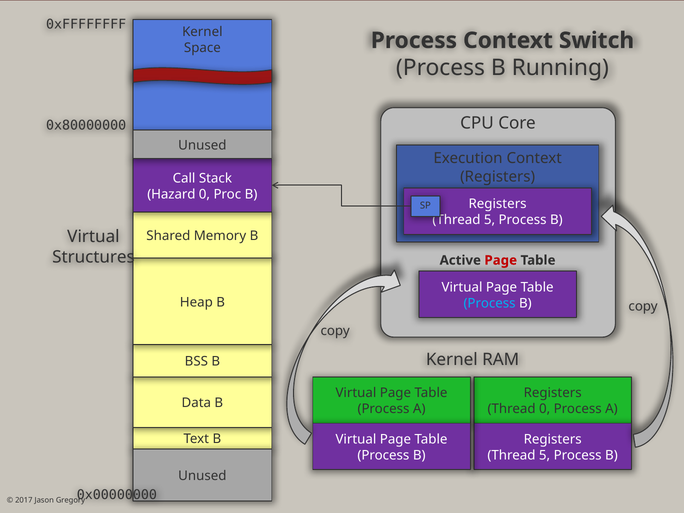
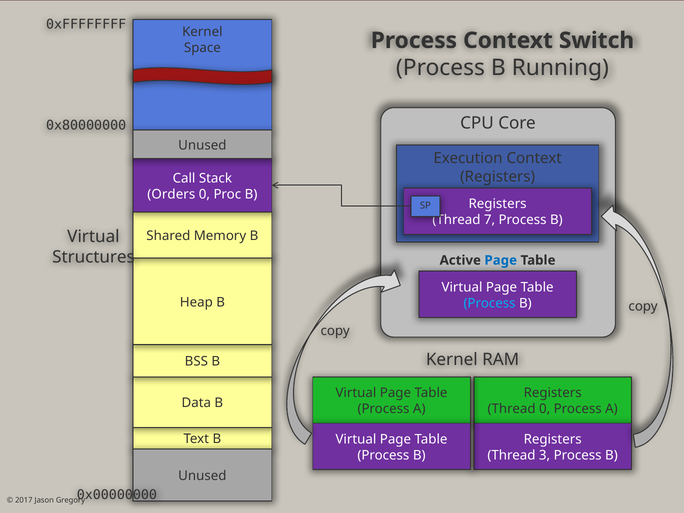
Hazard: Hazard -> Orders
5 at (490, 220): 5 -> 7
Page at (501, 260) colour: red -> blue
5 at (545, 455): 5 -> 3
